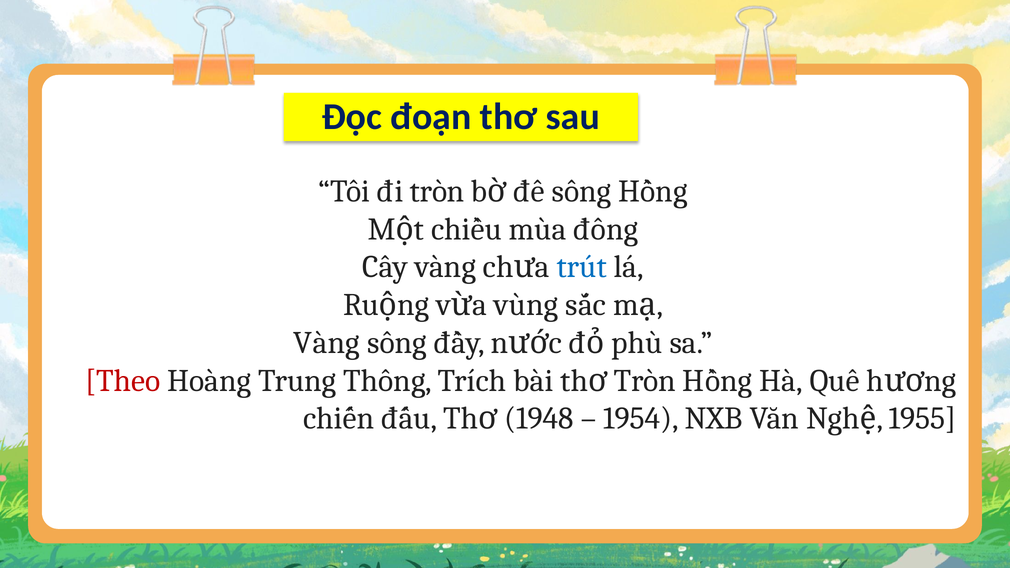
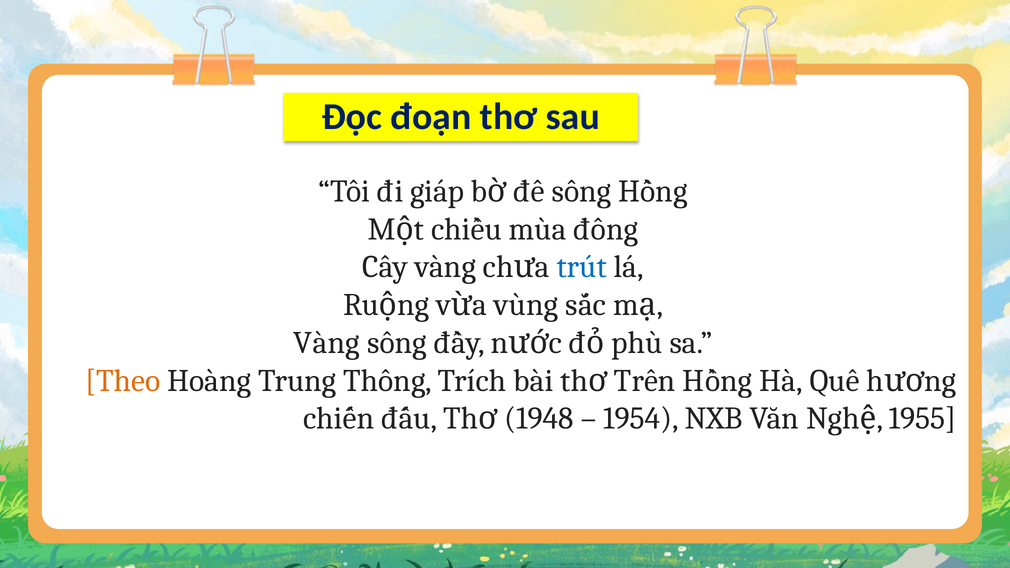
đi tròn: tròn -> giáp
Theo colour: red -> orange
Tròn at (645, 381): Tròn -> Trên
